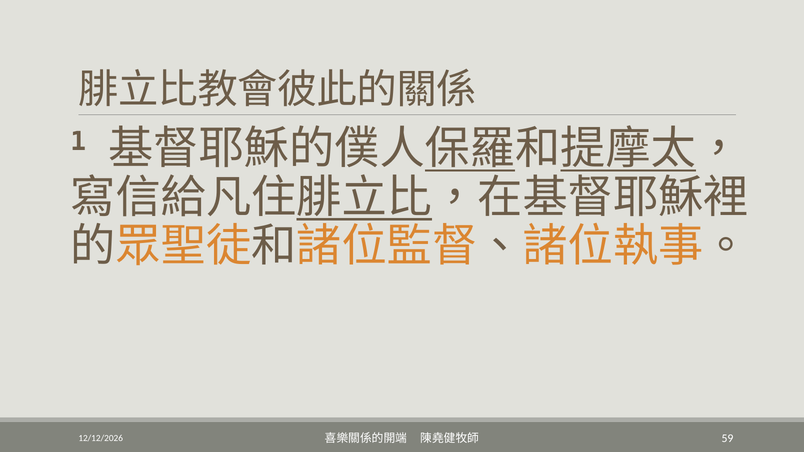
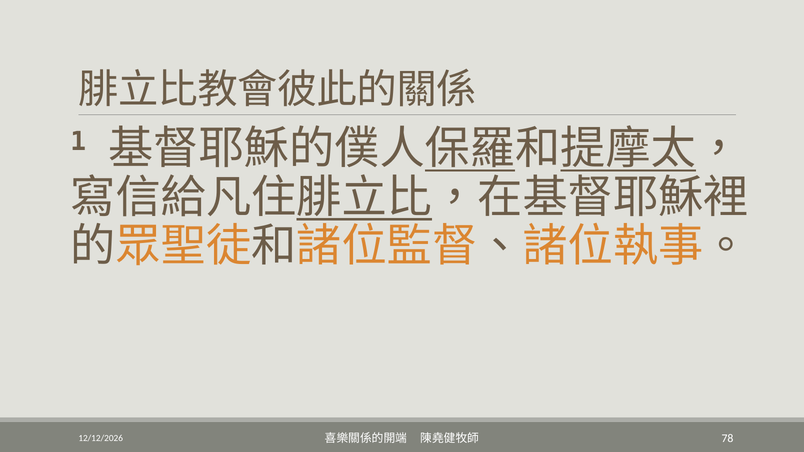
59: 59 -> 78
